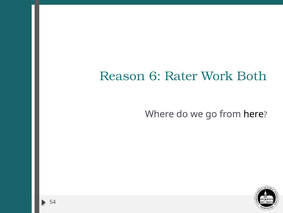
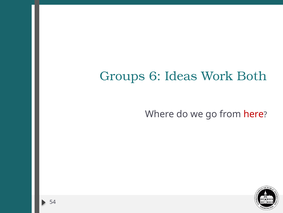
Reason: Reason -> Groups
Rater: Rater -> Ideas
here colour: black -> red
